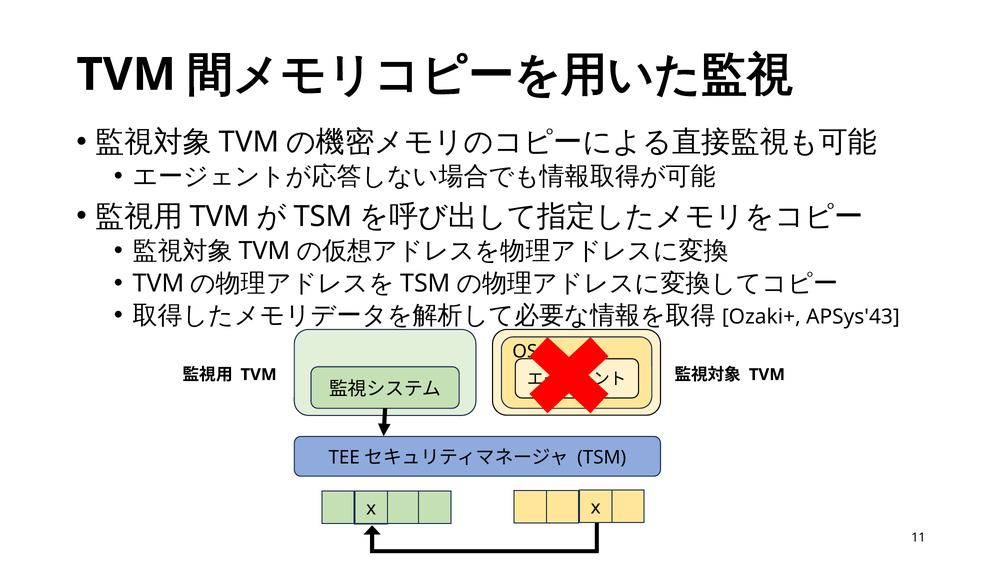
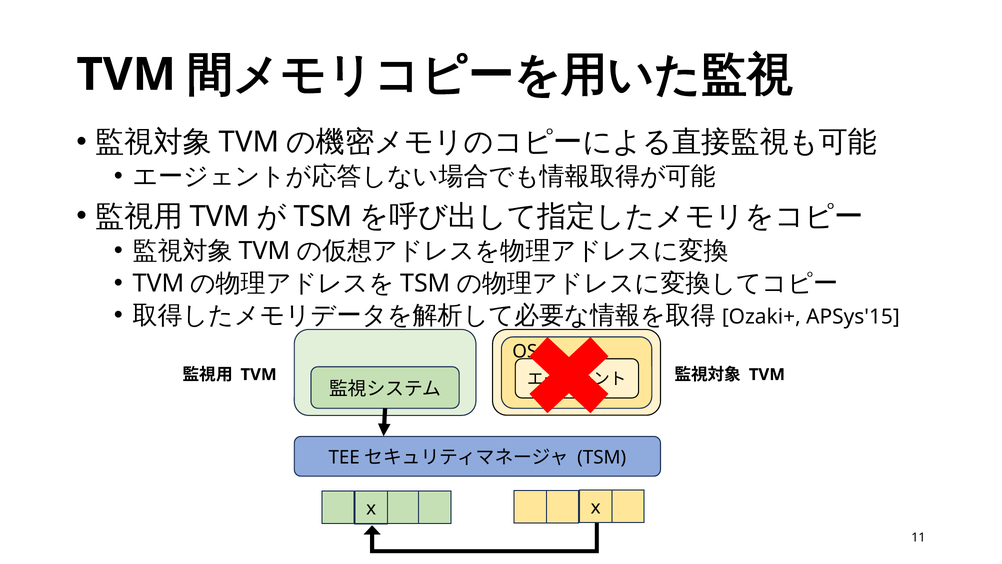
APSys'43: APSys'43 -> APSys'15
